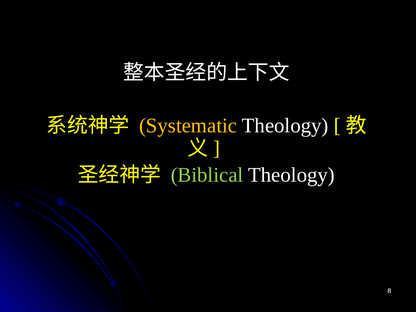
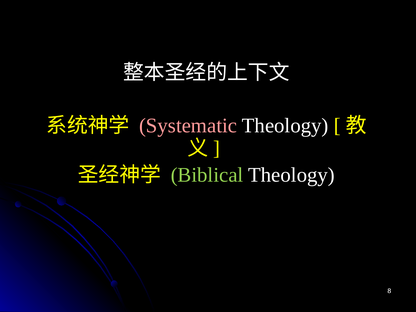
Systematic colour: yellow -> pink
